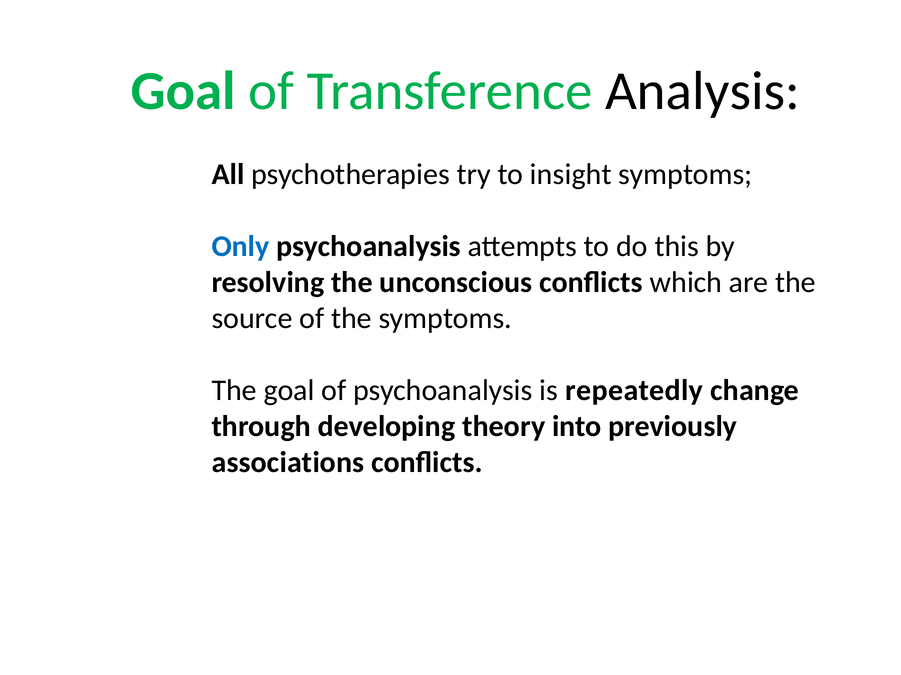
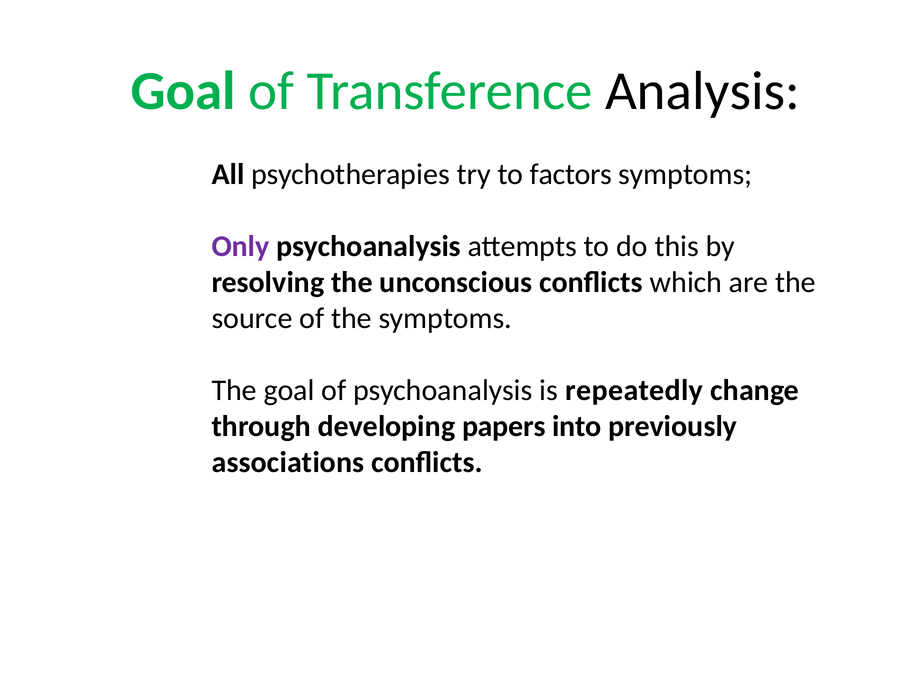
insight: insight -> factors
Only colour: blue -> purple
theory: theory -> papers
